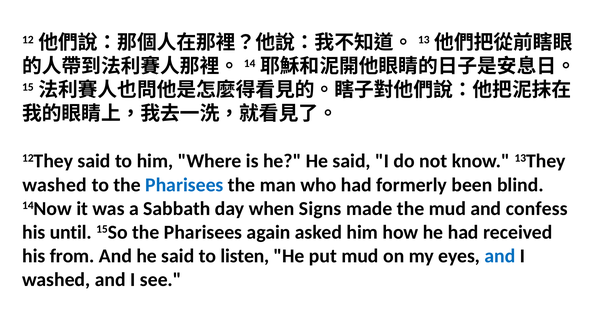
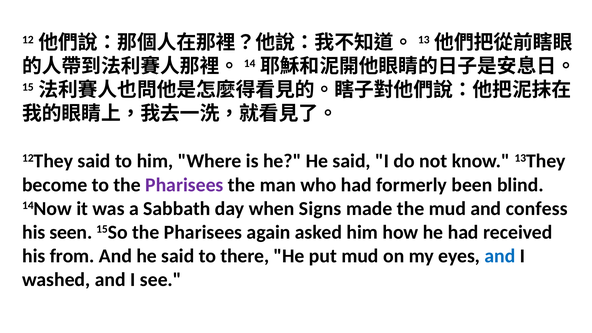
washed at (55, 185): washed -> become
Pharisees at (184, 185) colour: blue -> purple
until: until -> seen
listen: listen -> there
